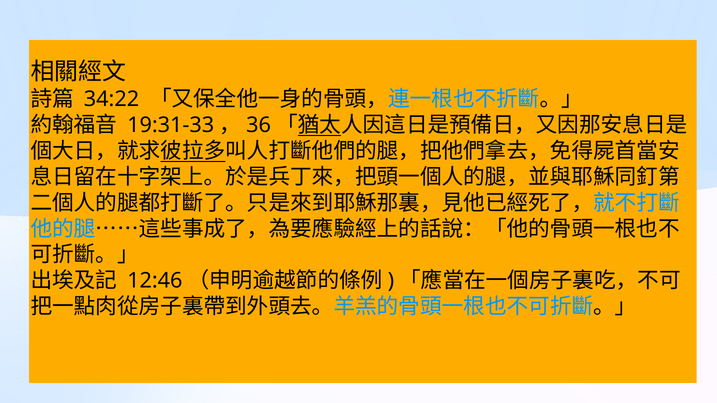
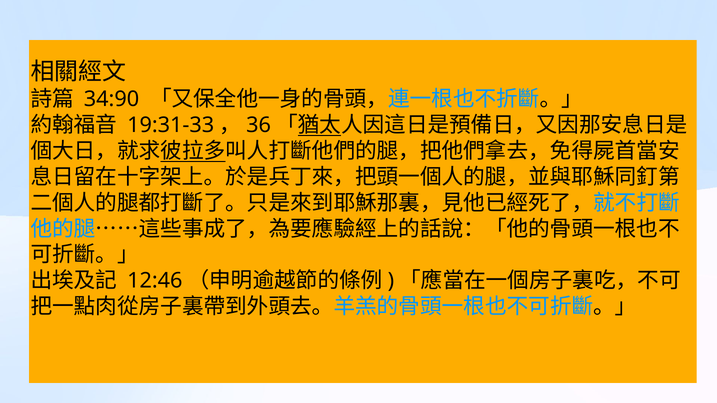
34:22: 34:22 -> 34:90
